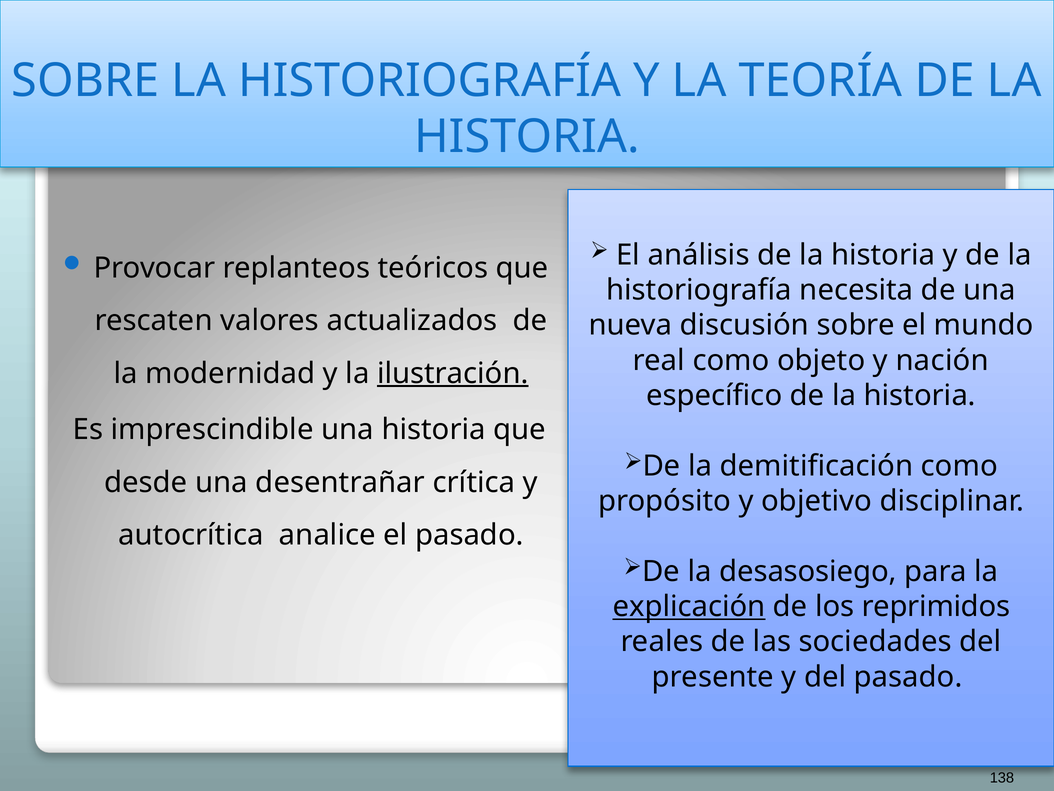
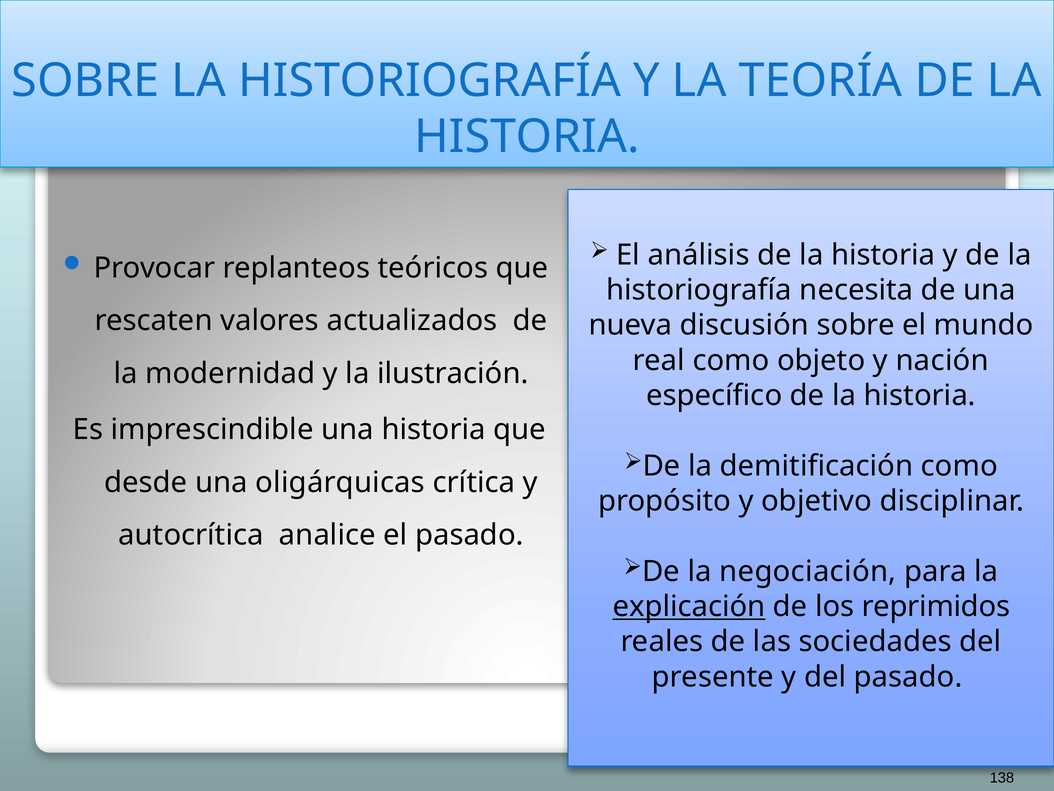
ilustración underline: present -> none
desentrañar: desentrañar -> oligárquicas
desasosiego: desasosiego -> negociación
